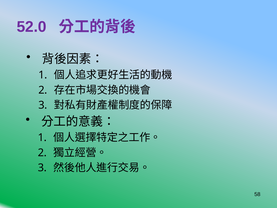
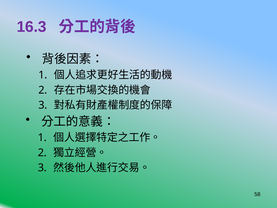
52.0: 52.0 -> 16.3
